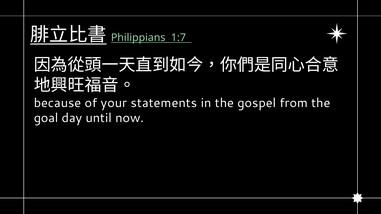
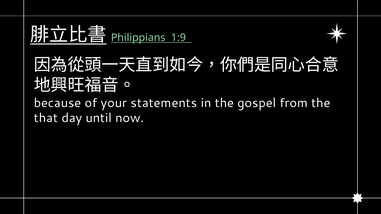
1:7: 1:7 -> 1:9
goal: goal -> that
